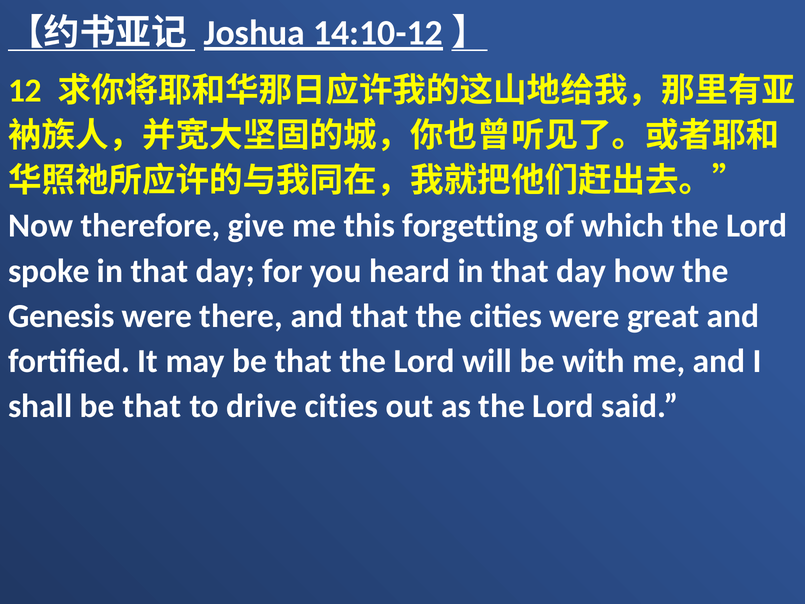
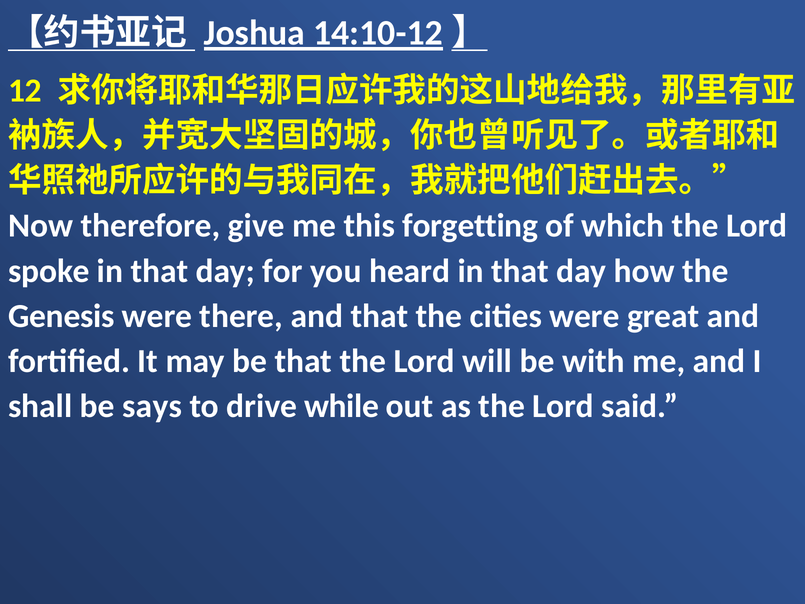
shall be that: that -> says
drive cities: cities -> while
